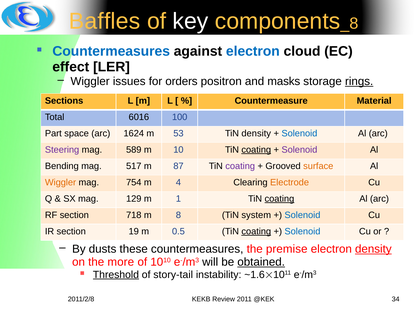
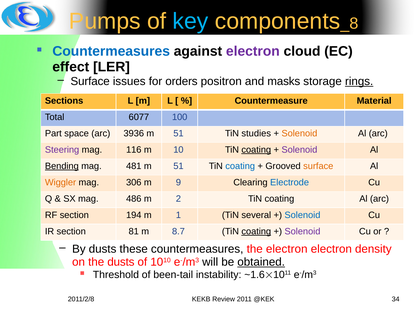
Baffles: Baffles -> Pumps
key colour: white -> light blue
electron at (253, 51) colour: blue -> purple
Wiggler at (90, 81): Wiggler -> Surface
6016: 6016 -> 6077
1624: 1624 -> 3936
53 at (178, 134): 53 -> 51
TiN density: density -> studies
Solenoid at (299, 134) colour: blue -> orange
589: 589 -> 116
Bending underline: none -> present
517: 517 -> 481
87 at (178, 166): 87 -> 51
coating at (240, 166) colour: purple -> blue
754: 754 -> 306
4: 4 -> 9
Electrode colour: orange -> blue
129: 129 -> 486
1: 1 -> 2
coating at (279, 199) underline: present -> none
718: 718 -> 194
8: 8 -> 1
system: system -> several
19: 19 -> 81
0.5: 0.5 -> 8.7
Solenoid at (302, 232) colour: blue -> purple
the premise: premise -> electron
density at (373, 249) underline: present -> none
the more: more -> dusts
Threshold underline: present -> none
story-tail: story-tail -> been-tail
